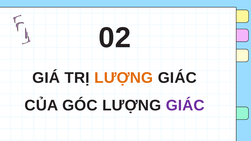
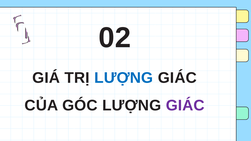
LƯỢNG at (124, 78) colour: orange -> blue
